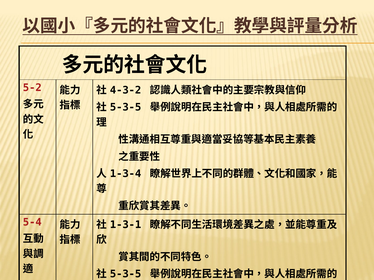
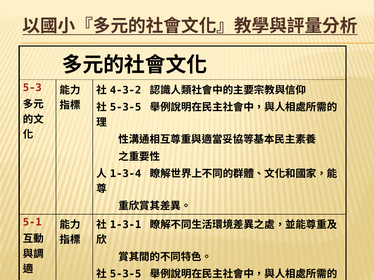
5-2: 5-2 -> 5-3
5-4: 5-4 -> 5-1
